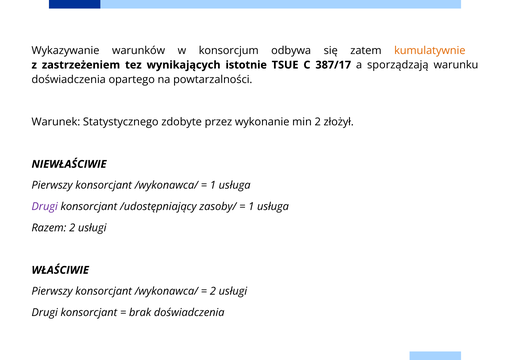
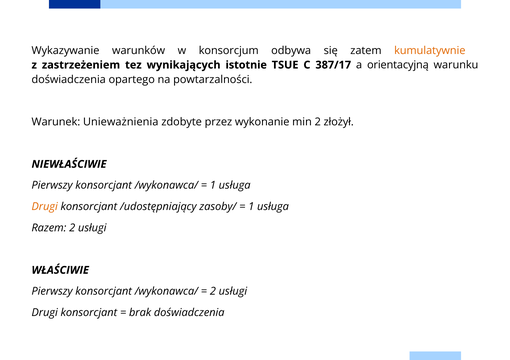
sporządzają: sporządzają -> orientacyjną
Statystycznego: Statystycznego -> Unieważnienia
Drugi at (45, 207) colour: purple -> orange
